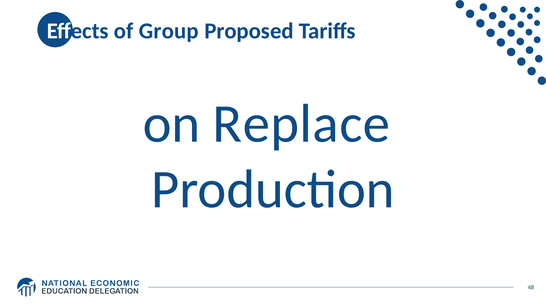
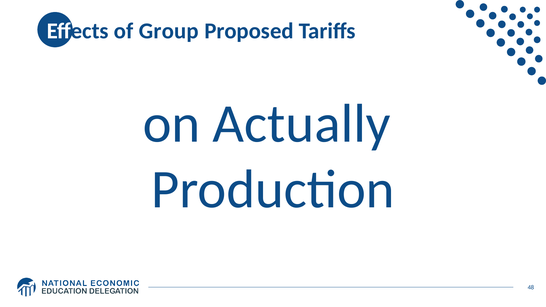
Replace: Replace -> Actually
